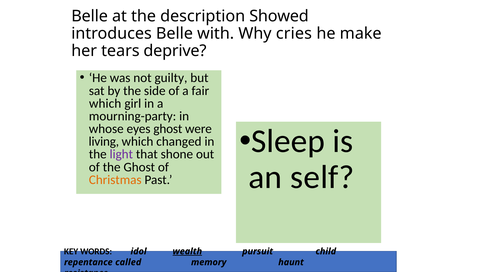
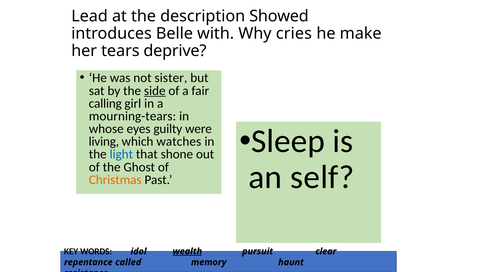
Belle at (90, 16): Belle -> Lead
guilty: guilty -> sister
side underline: none -> present
which at (105, 104): which -> calling
mourning-party: mourning-party -> mourning-tears
eyes ghost: ghost -> guilty
changed: changed -> watches
light colour: purple -> blue
child: child -> clear
